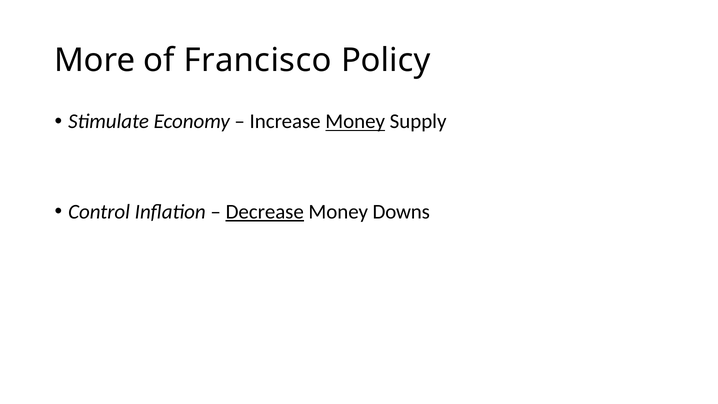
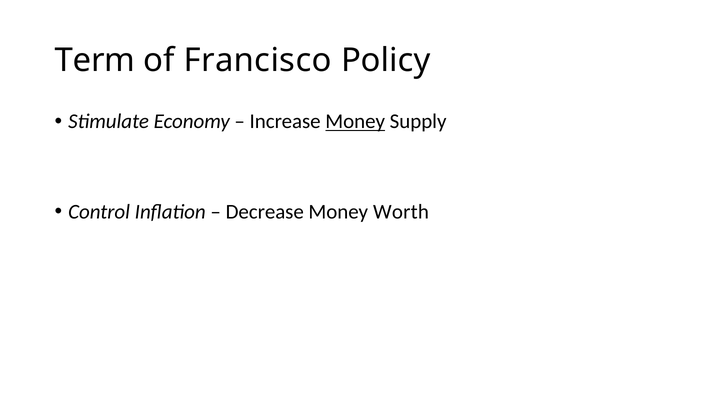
More: More -> Term
Decrease underline: present -> none
Downs: Downs -> Worth
